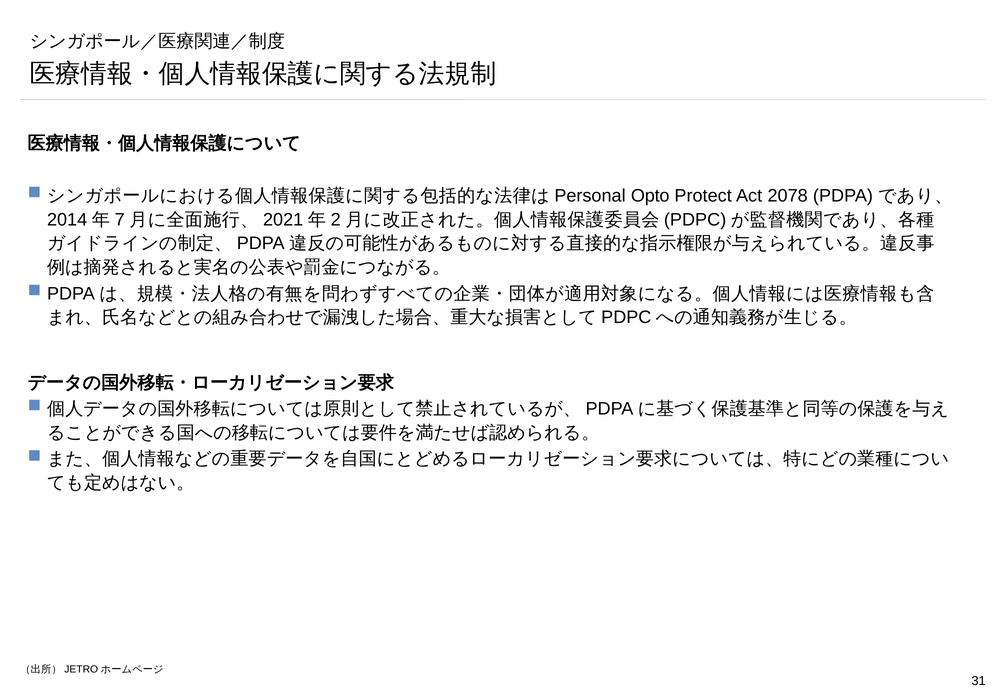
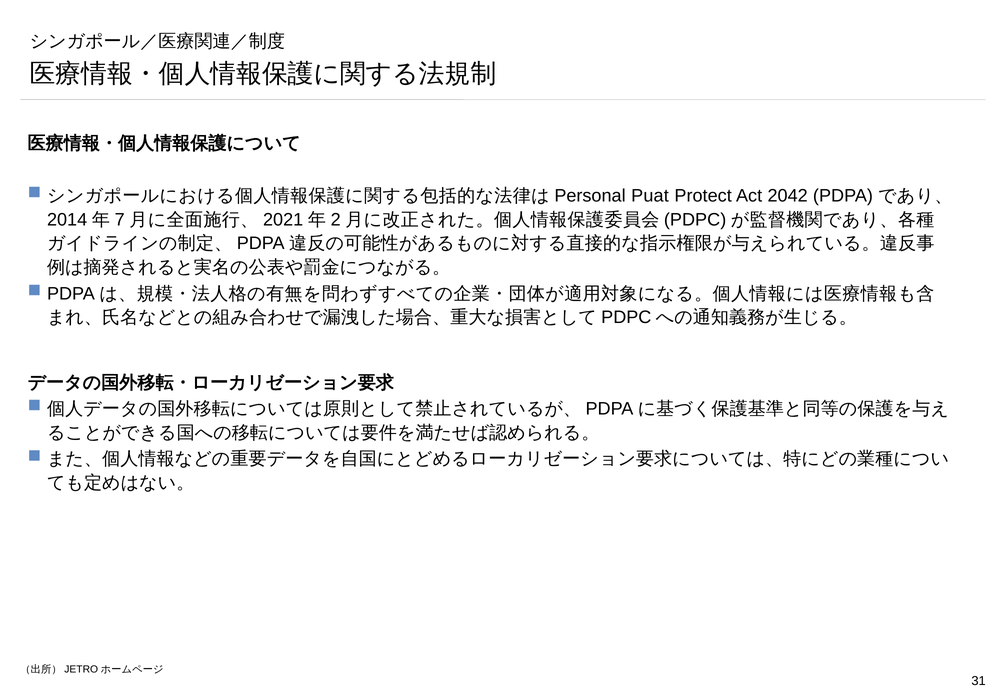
Opto: Opto -> Puat
2078: 2078 -> 2042
